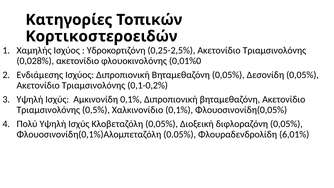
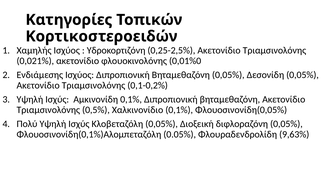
0,028%: 0,028% -> 0,021%
6,01%: 6,01% -> 9,63%
